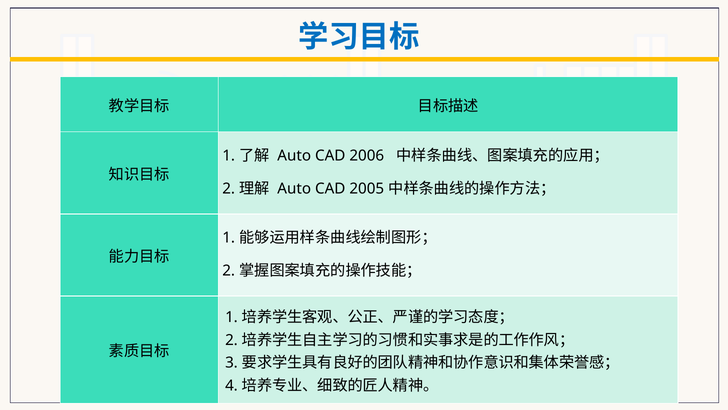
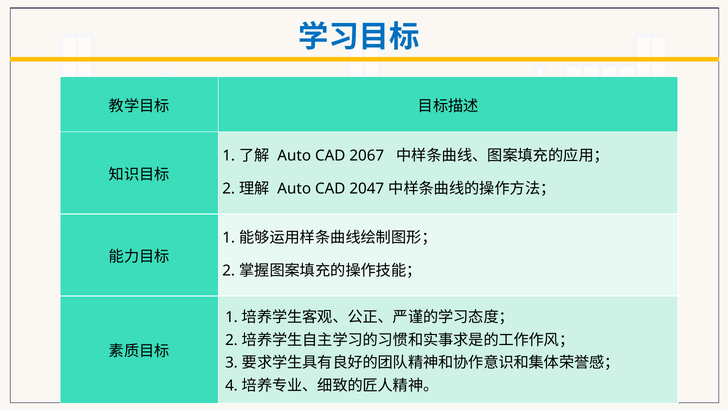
2006: 2006 -> 2067
2005: 2005 -> 2047
